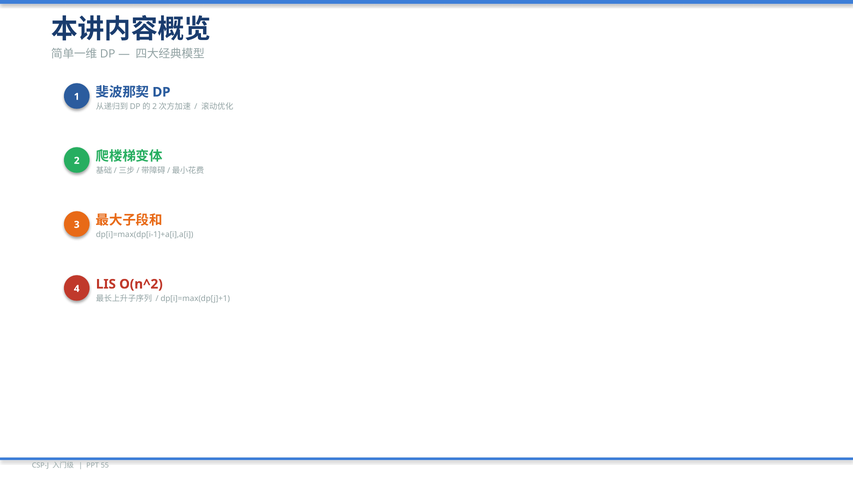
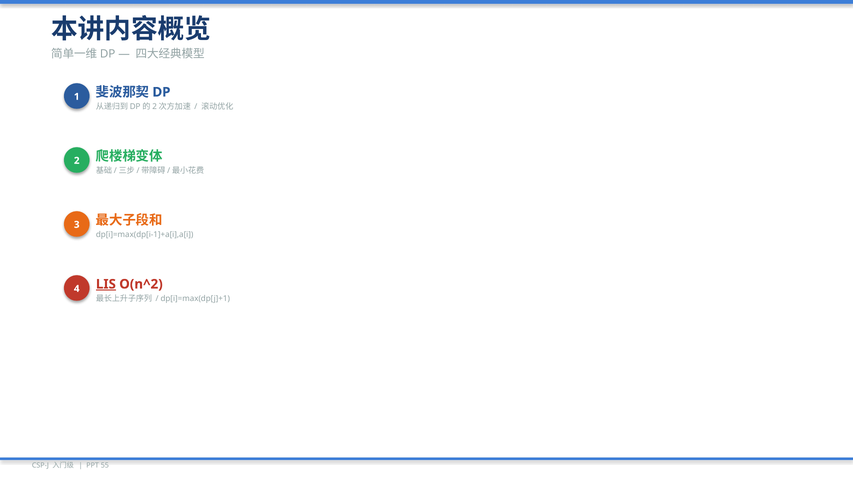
LIS underline: none -> present
